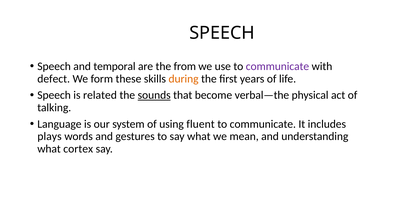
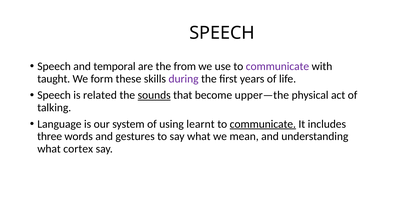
defect: defect -> taught
during colour: orange -> purple
verbal—the: verbal—the -> upper—the
fluent: fluent -> learnt
communicate at (263, 124) underline: none -> present
plays: plays -> three
